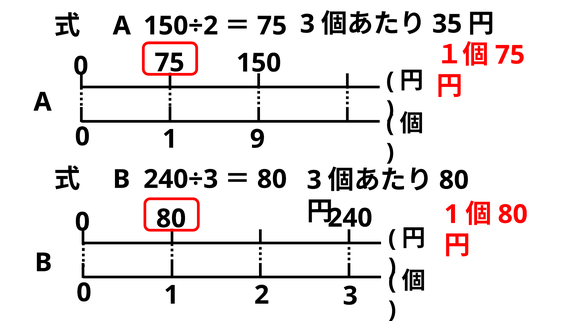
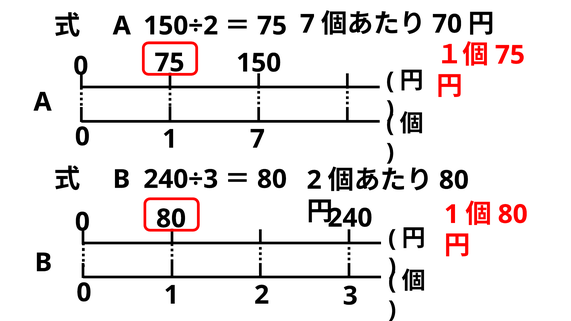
75 3: 3 -> 7
35: 35 -> 70
1 9: 9 -> 7
80 3: 3 -> 2
